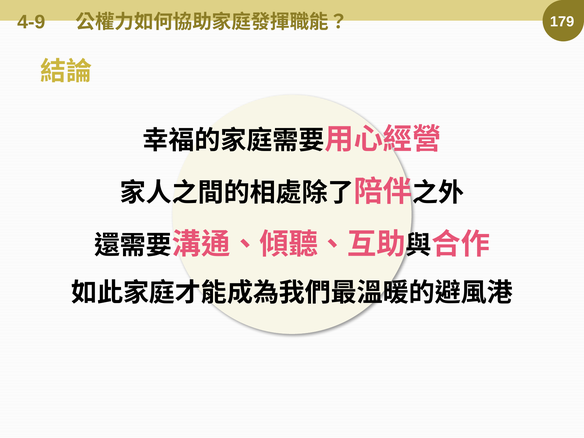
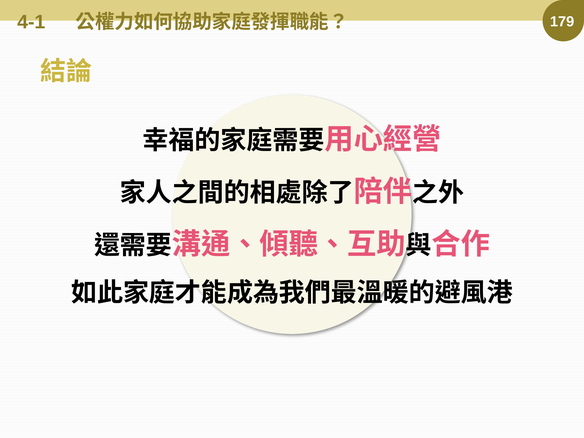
4-9: 4-9 -> 4-1
